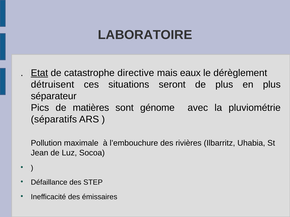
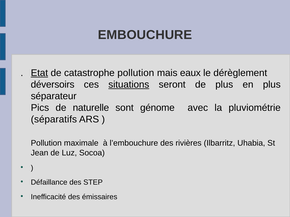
LABORATOIRE: LABORATOIRE -> EMBOUCHURE
catastrophe directive: directive -> pollution
détruisent: détruisent -> déversoirs
situations underline: none -> present
matières: matières -> naturelle
